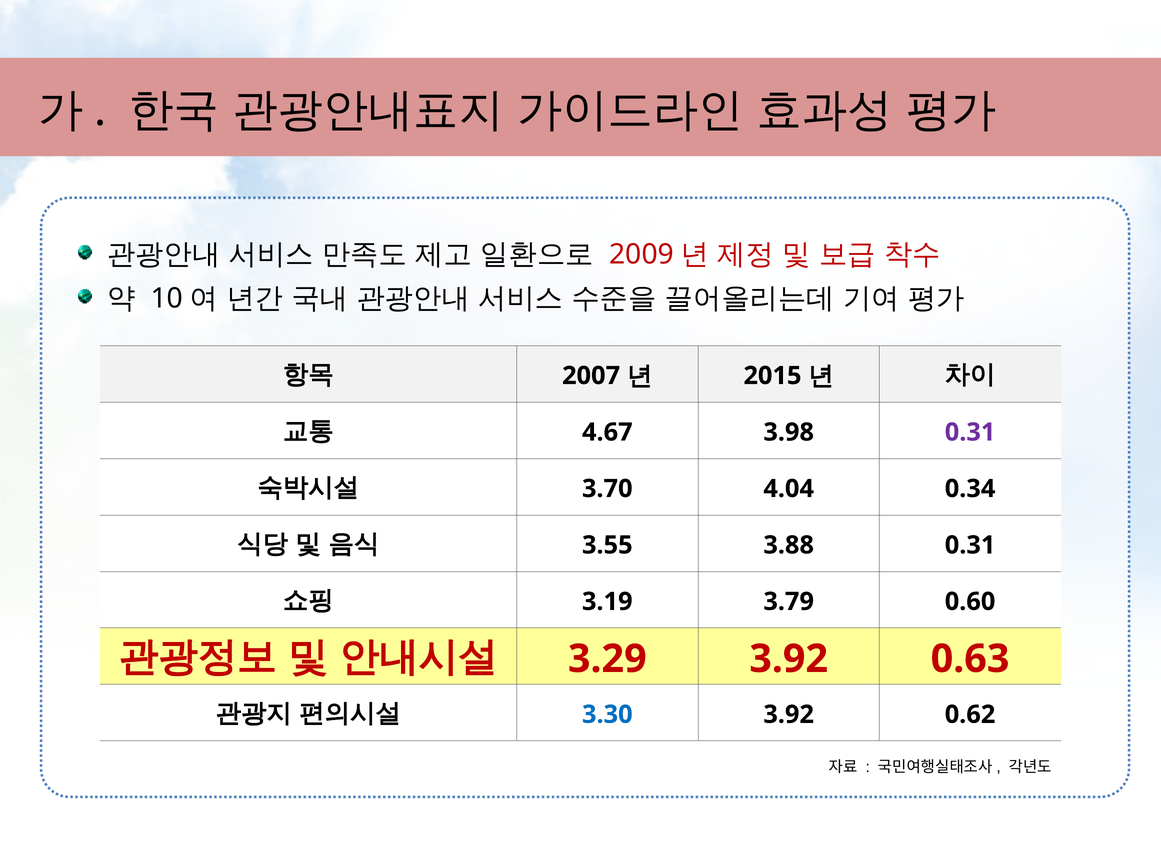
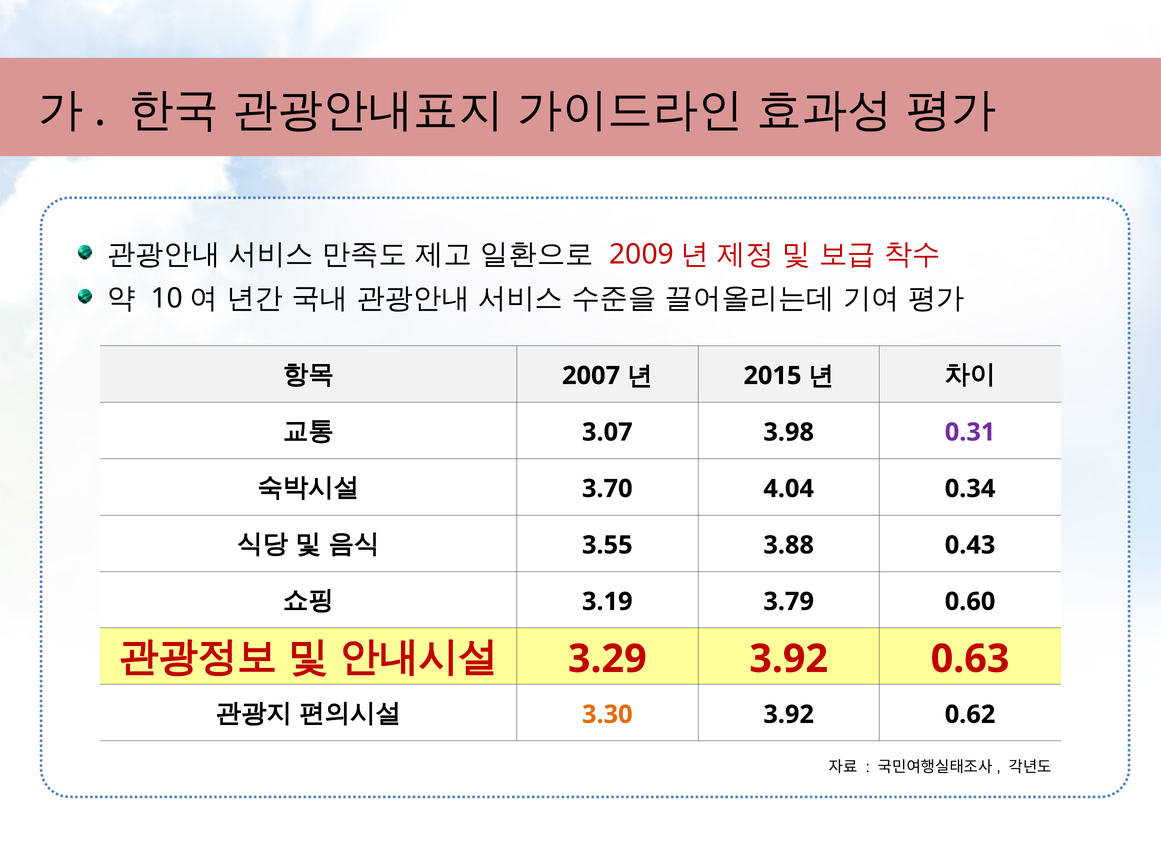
4.67: 4.67 -> 3.07
3.88 0.31: 0.31 -> 0.43
3.30 colour: blue -> orange
